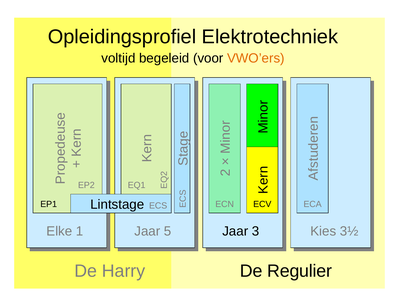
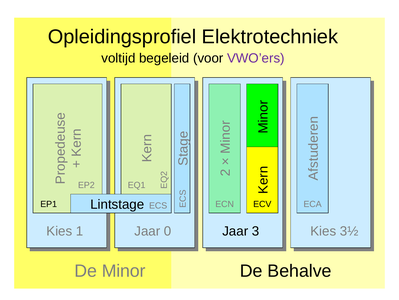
VWO’ers colour: orange -> purple
Elke at (59, 231): Elke -> Kies
5: 5 -> 0
Harry: Harry -> Minor
Regulier: Regulier -> Behalve
